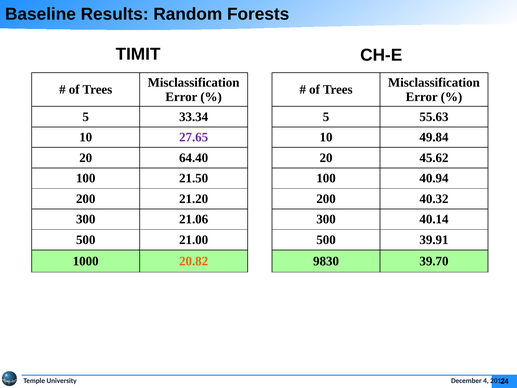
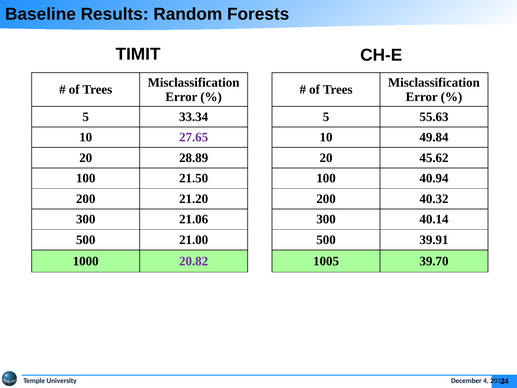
64.40: 64.40 -> 28.89
20.82 colour: orange -> purple
9830: 9830 -> 1005
